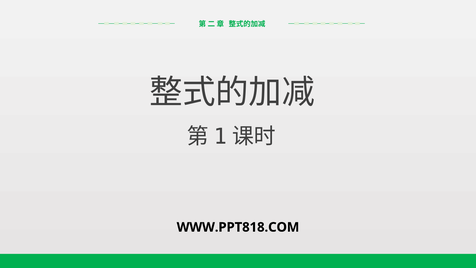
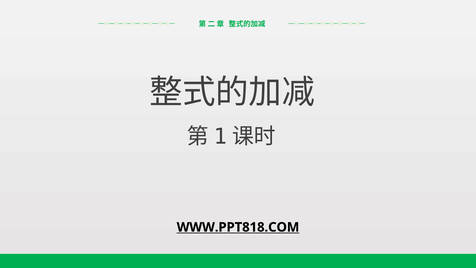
WWW.PPT818.COM underline: none -> present
